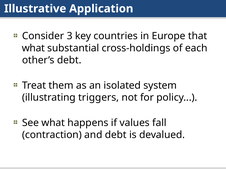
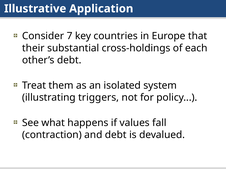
3: 3 -> 7
what at (33, 48): what -> their
